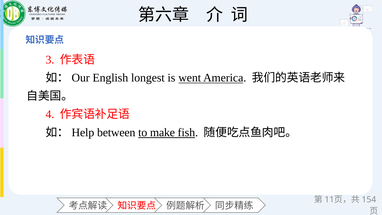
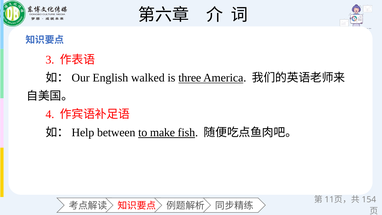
longest: longest -> walked
went: went -> three
